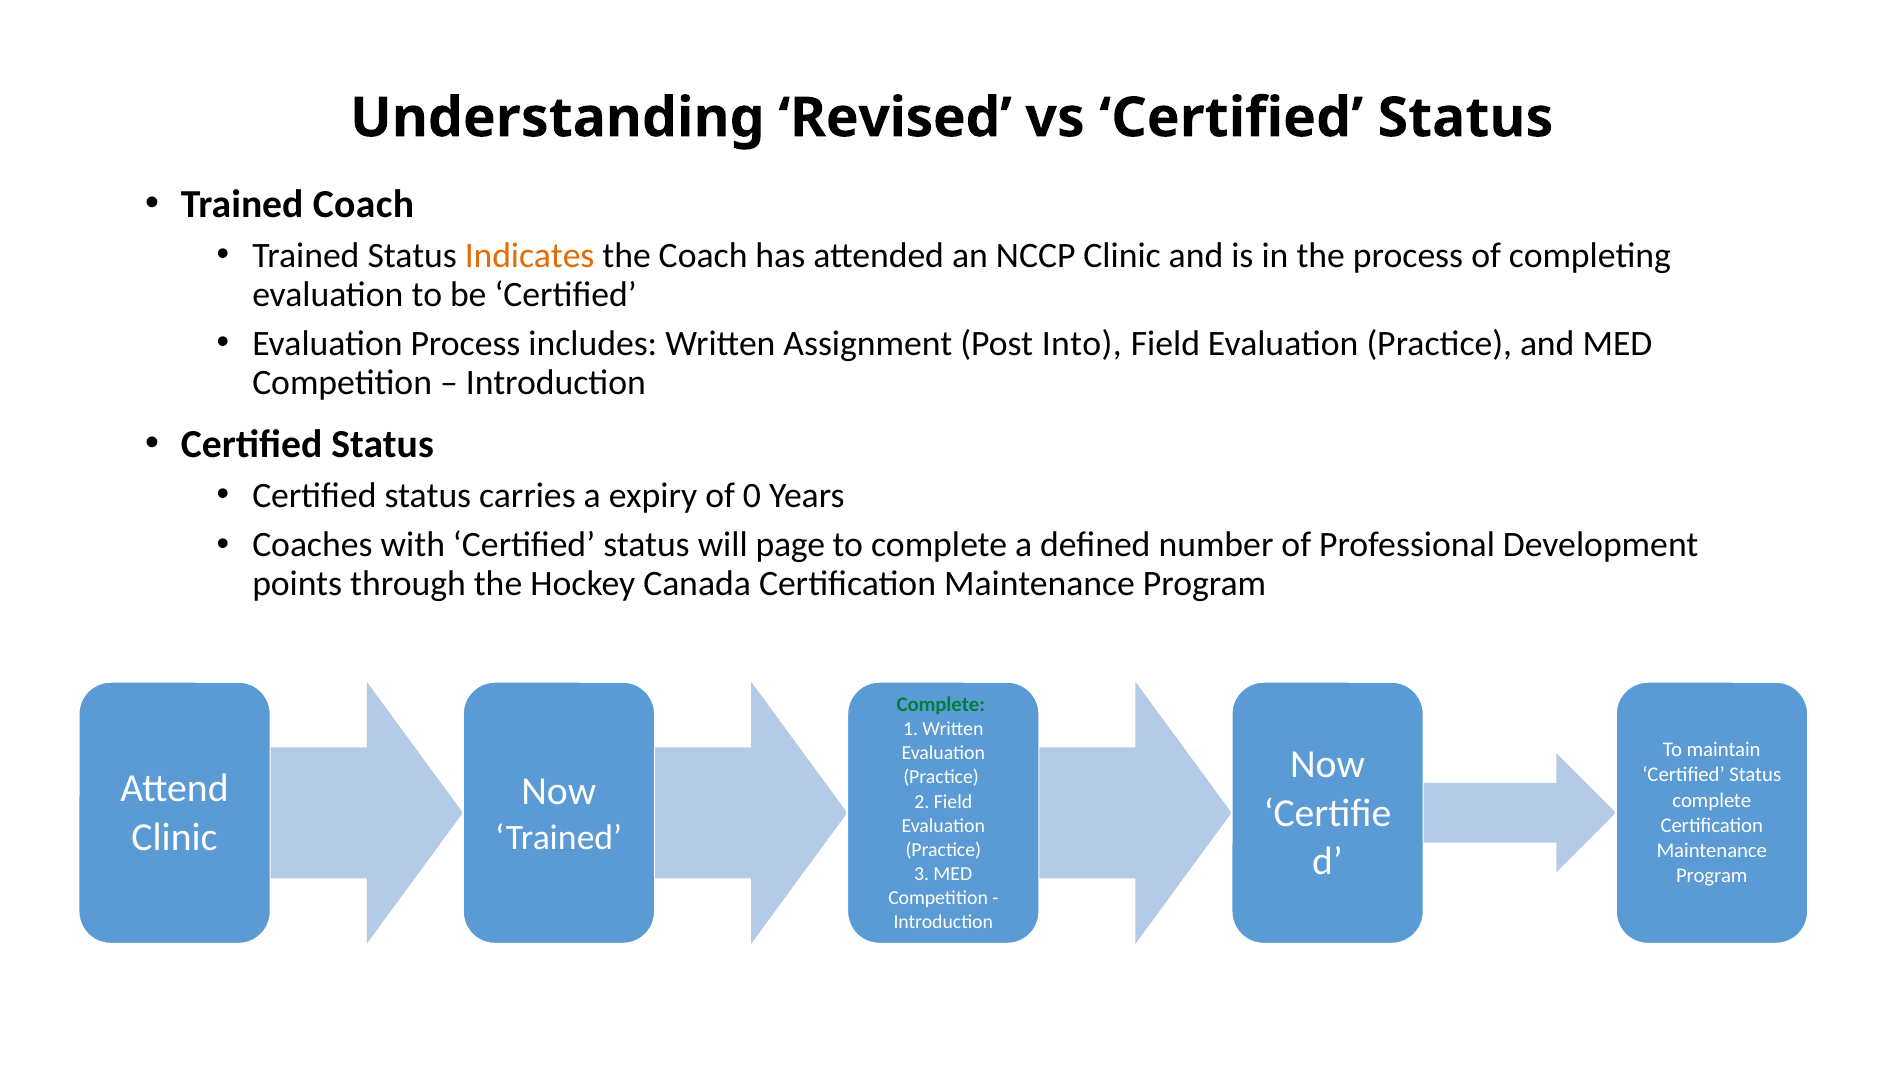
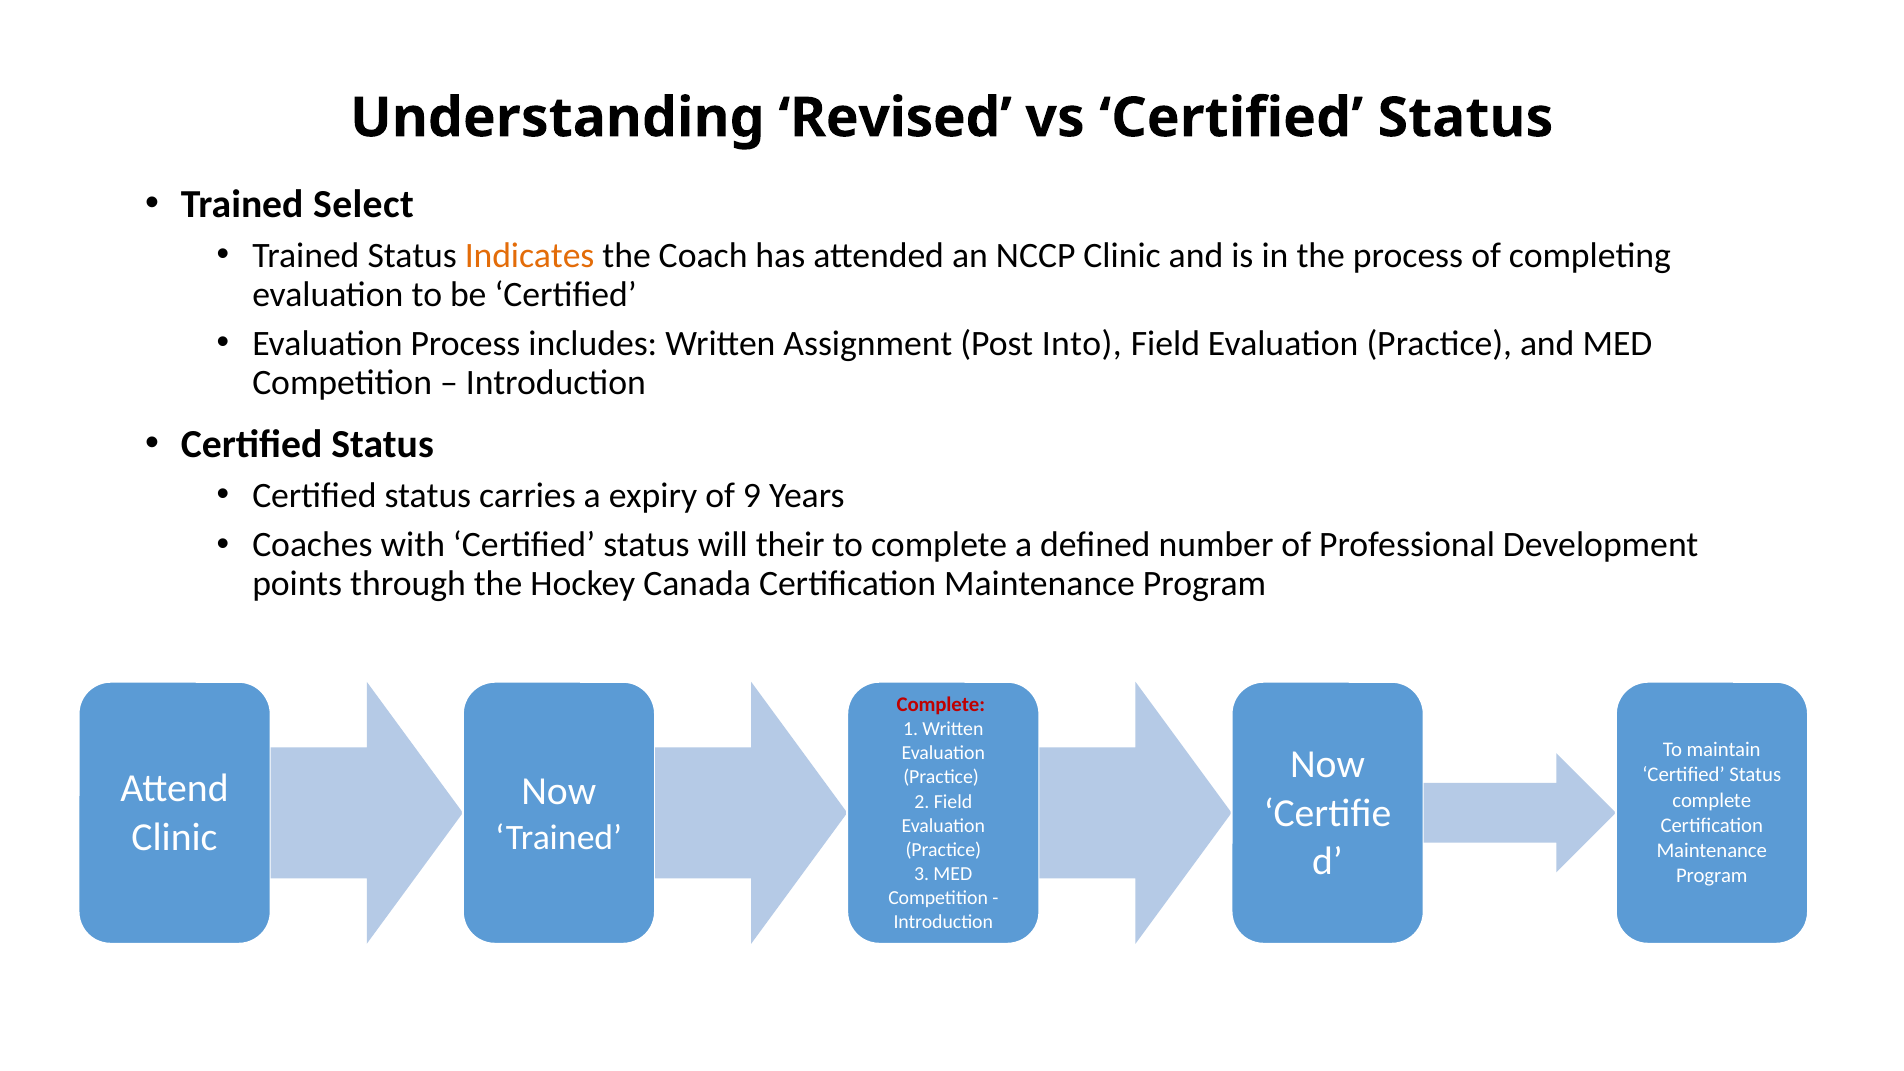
Trained Coach: Coach -> Select
0: 0 -> 9
page: page -> their
Complete at (941, 705) colour: green -> red
